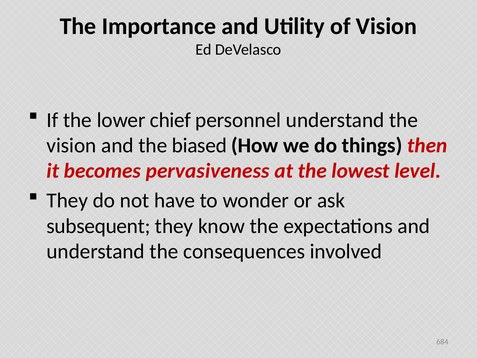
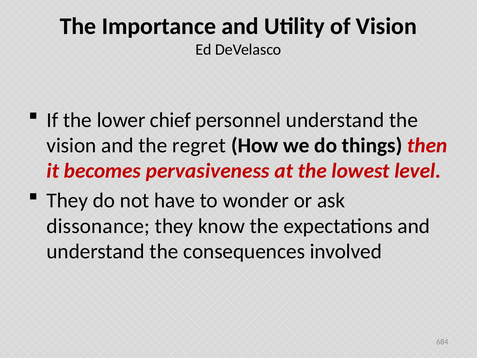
biased: biased -> regret
subsequent: subsequent -> dissonance
